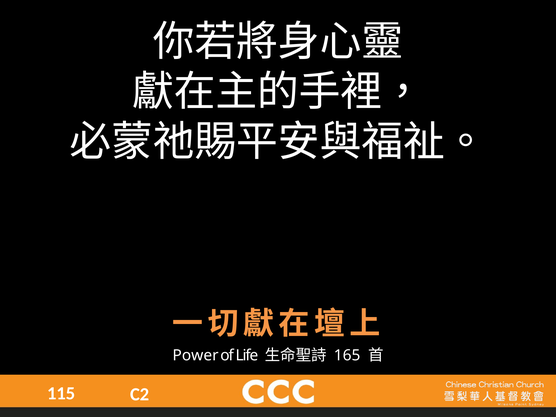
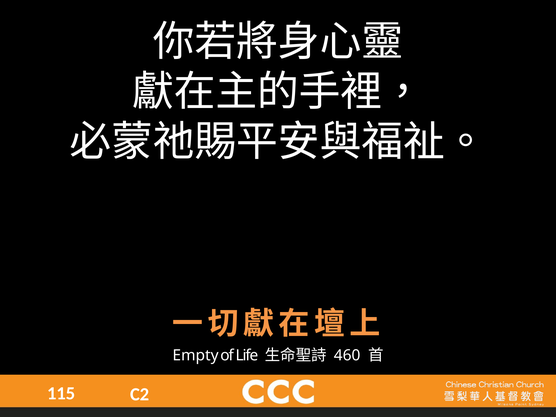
Power: Power -> Empty
165: 165 -> 460
